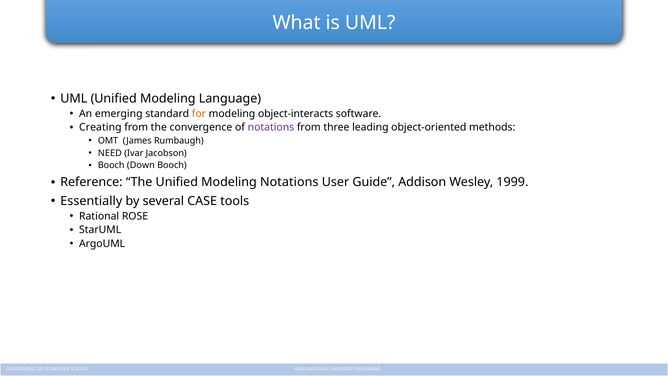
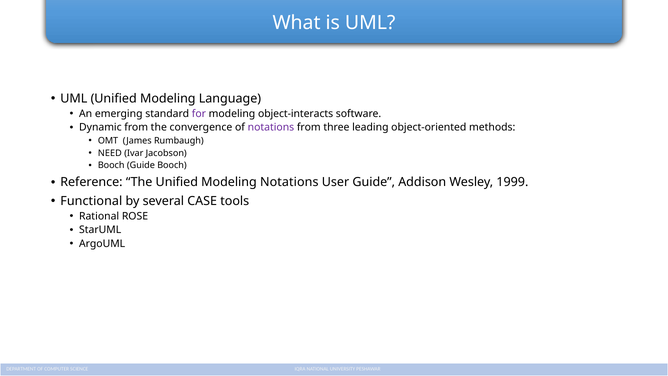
for colour: orange -> purple
Creating: Creating -> Dynamic
Booch Down: Down -> Guide
Essentially: Essentially -> Functional
